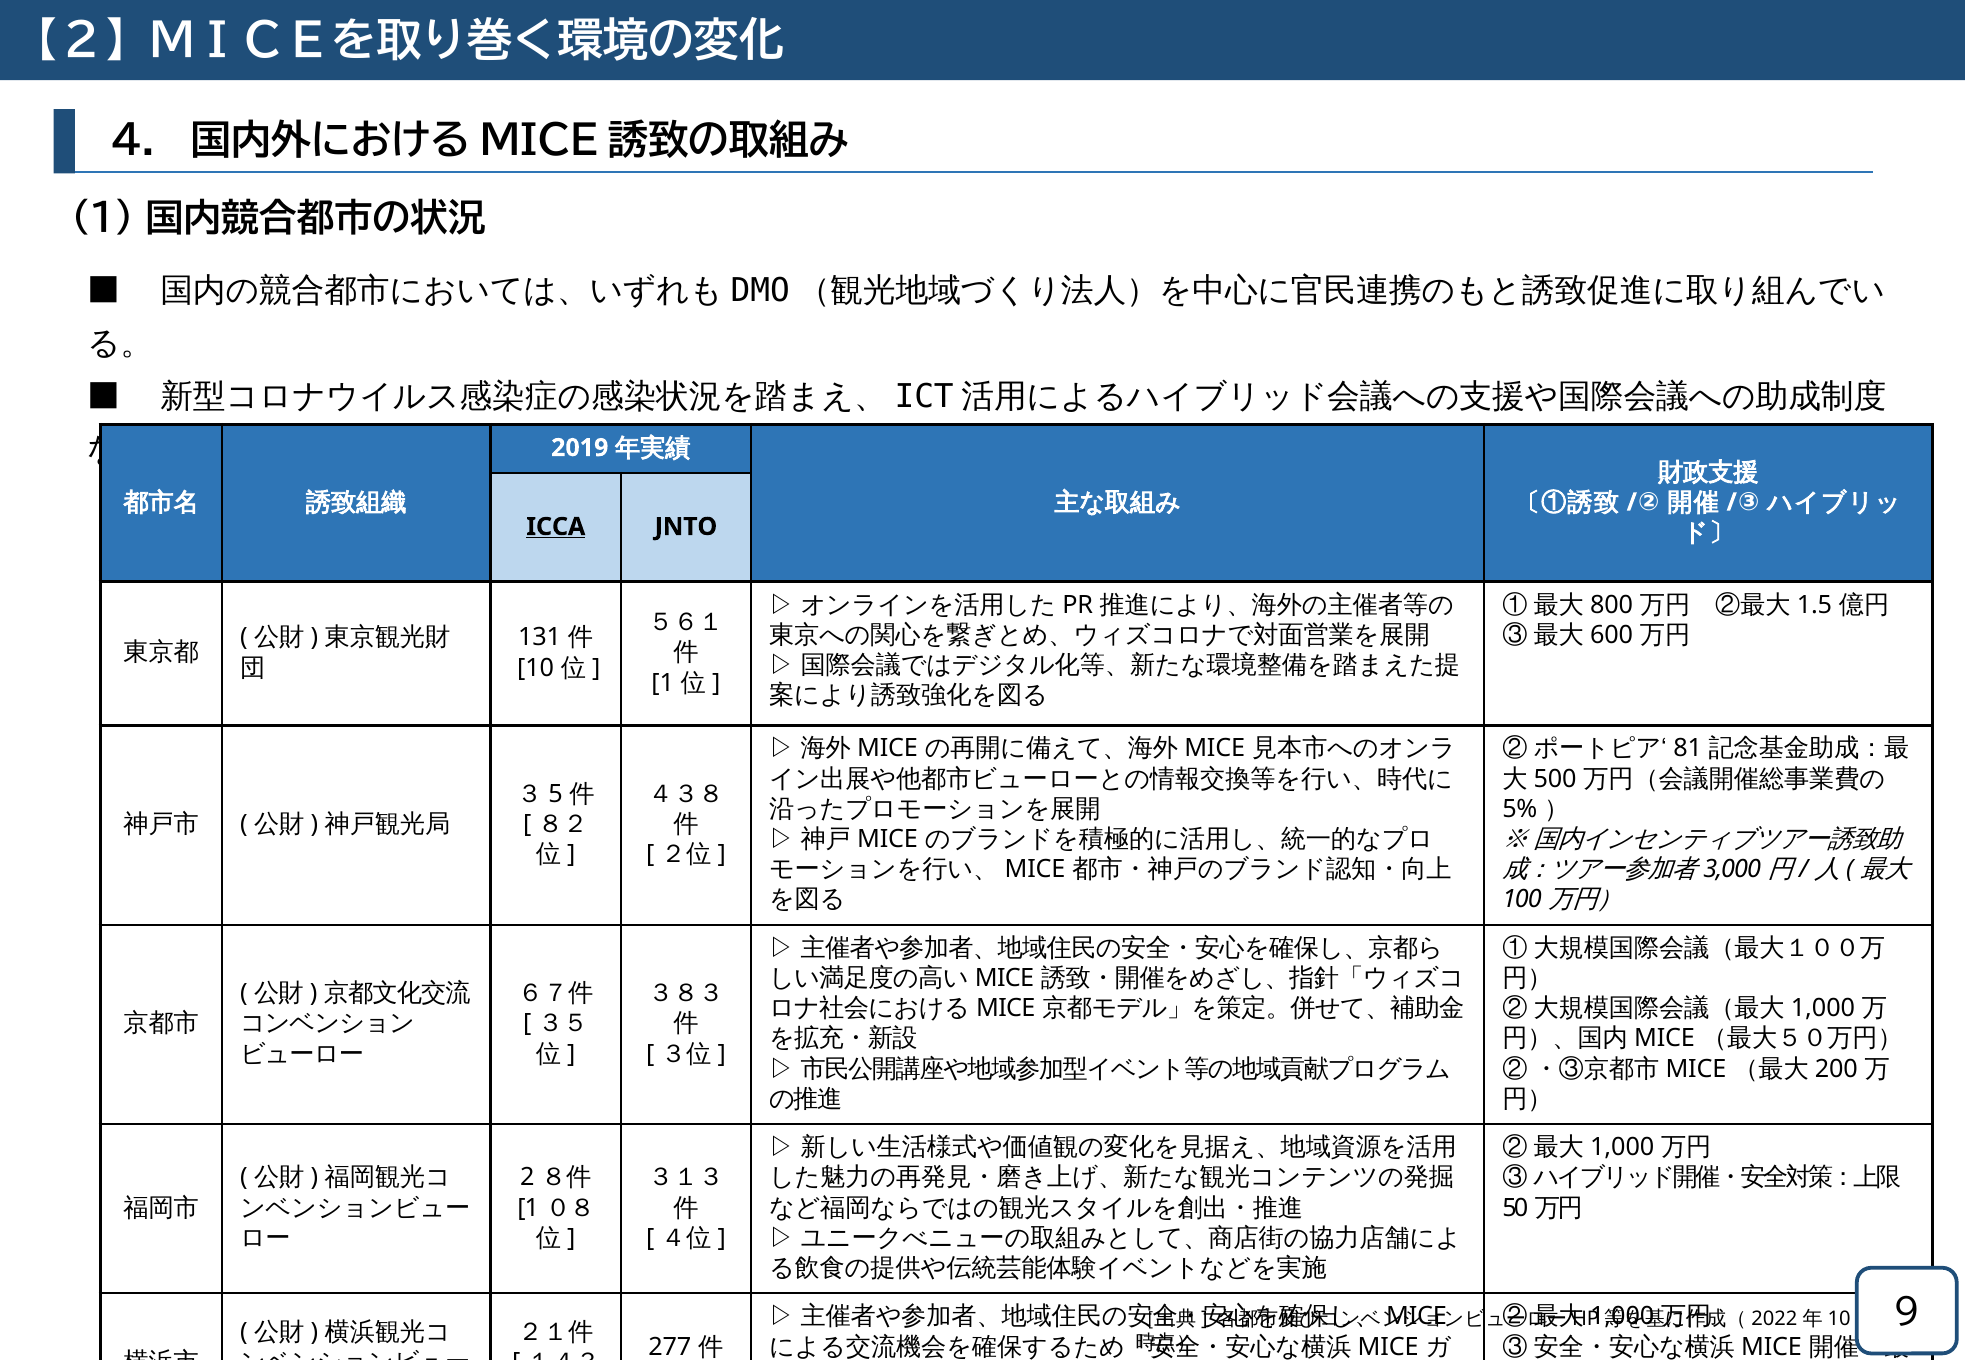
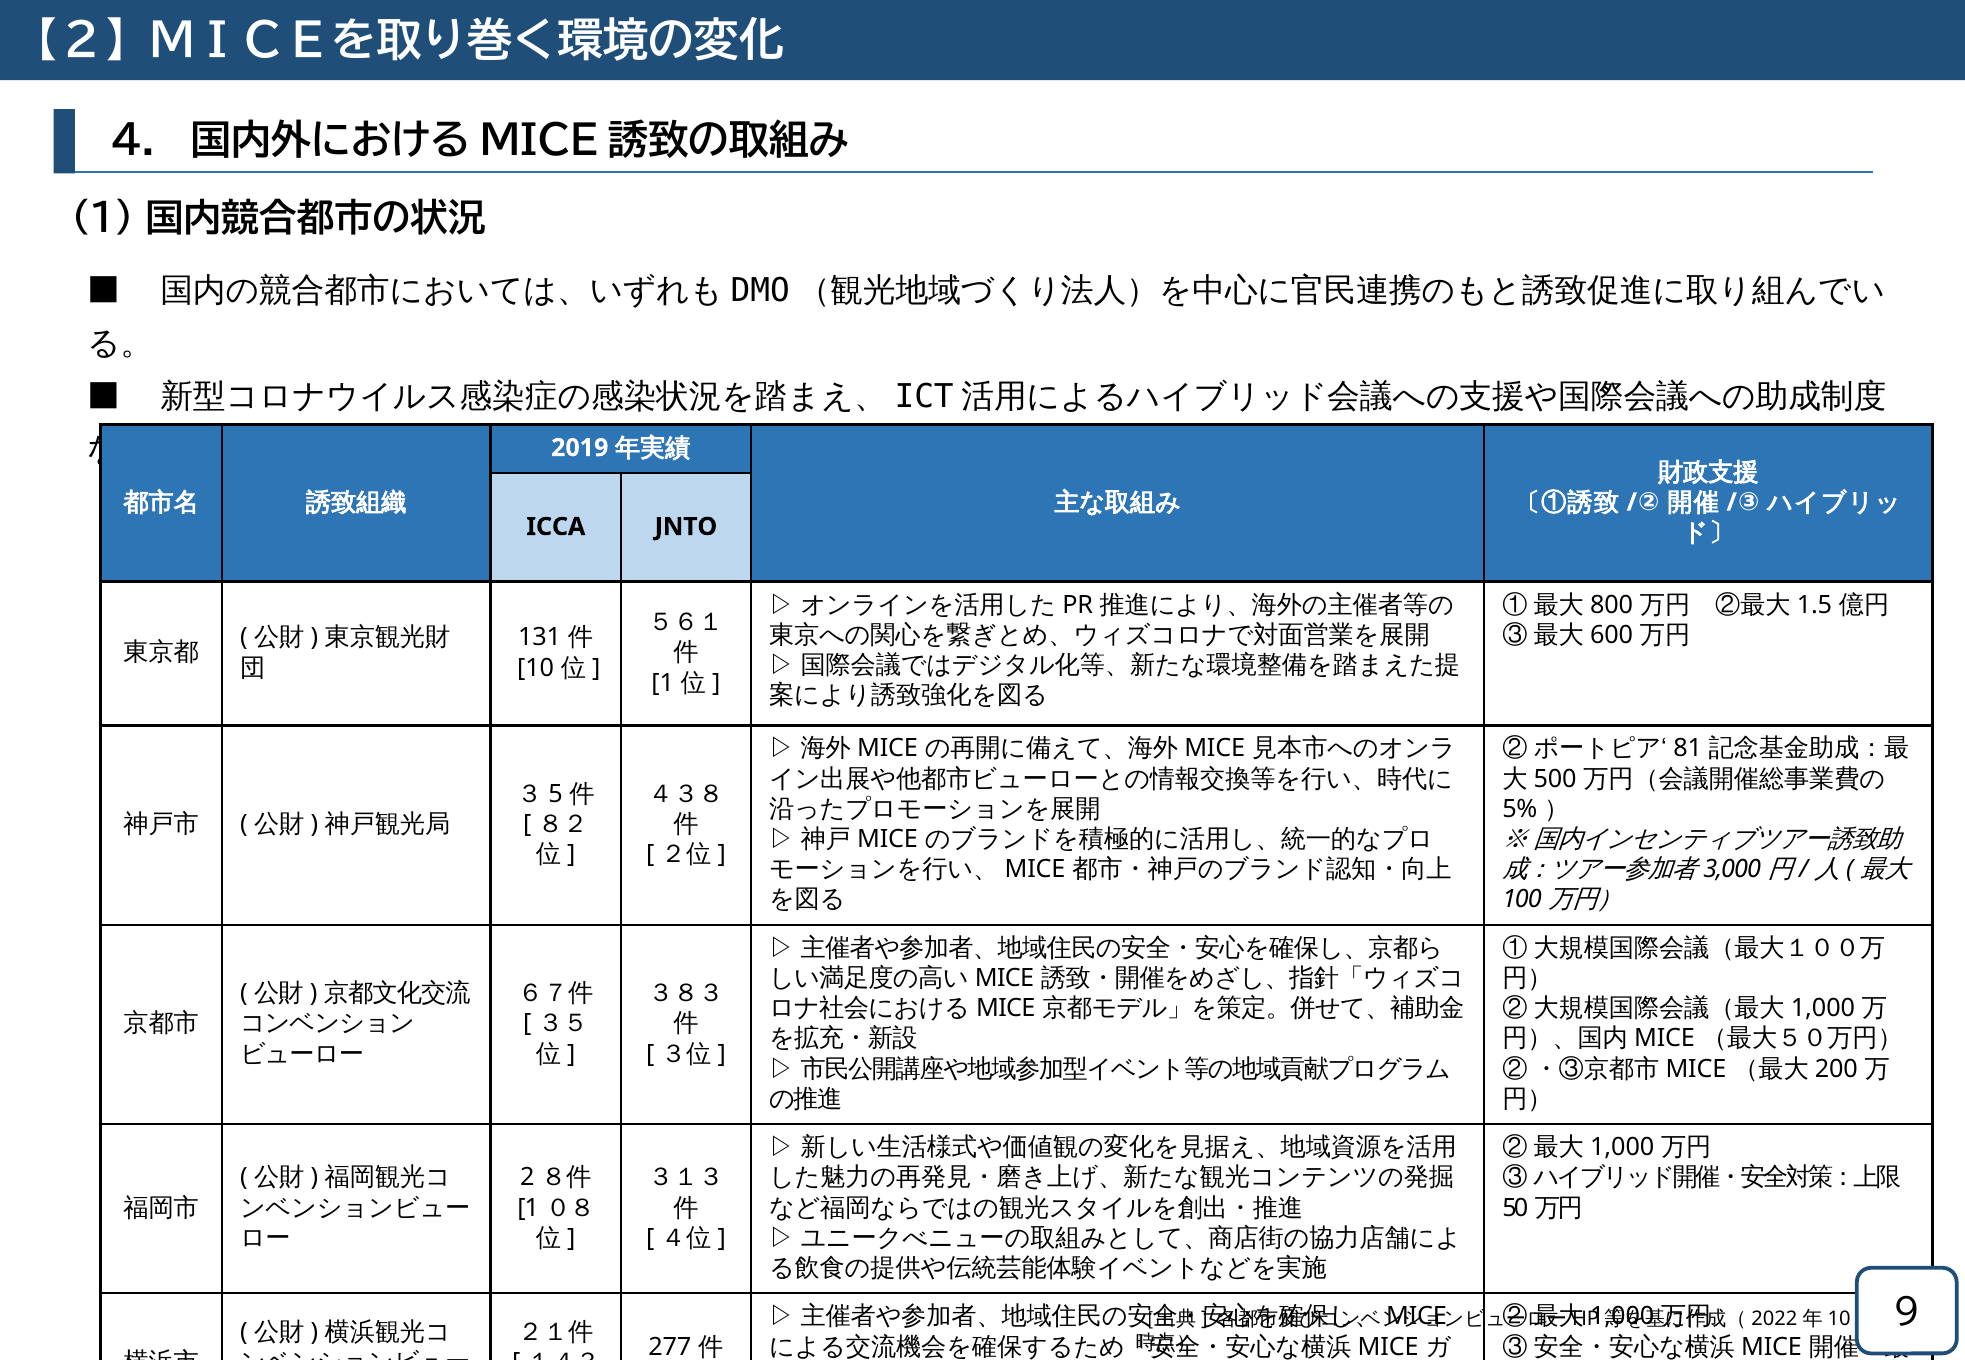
ICCA underline: present -> none
